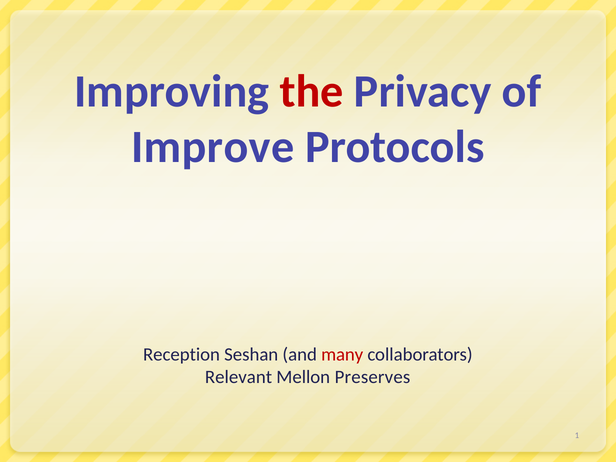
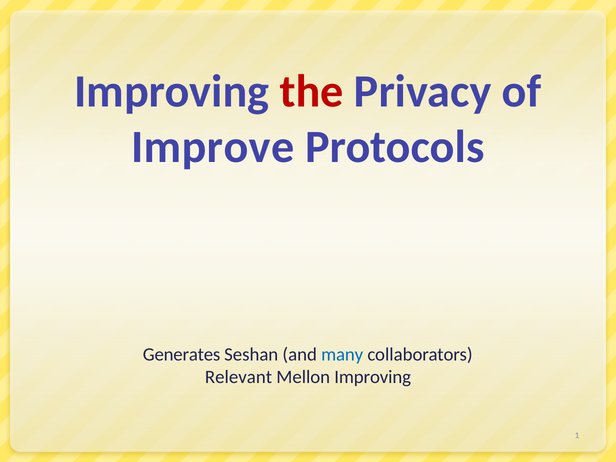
Reception: Reception -> Generates
many colour: red -> blue
Mellon Preserves: Preserves -> Improving
